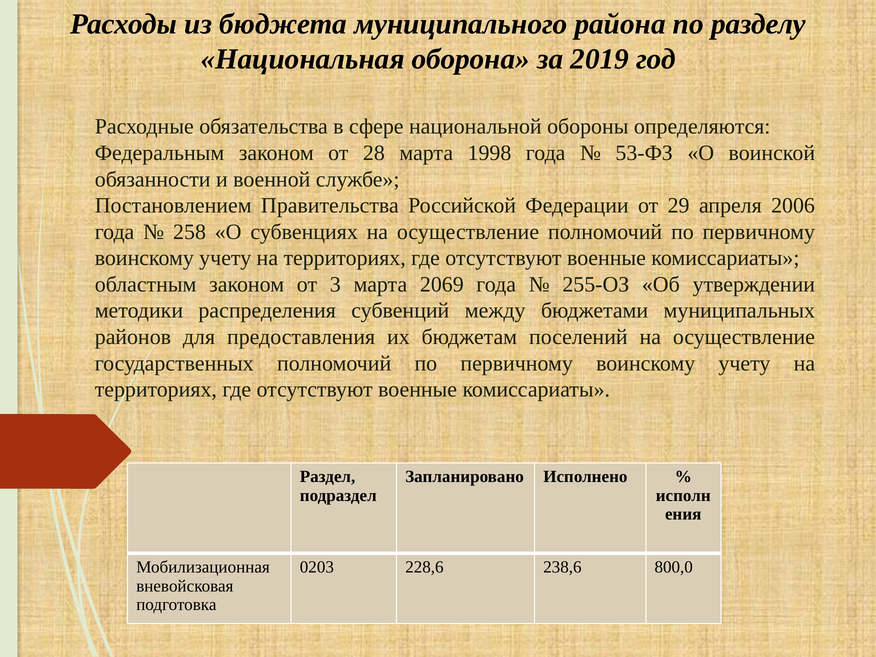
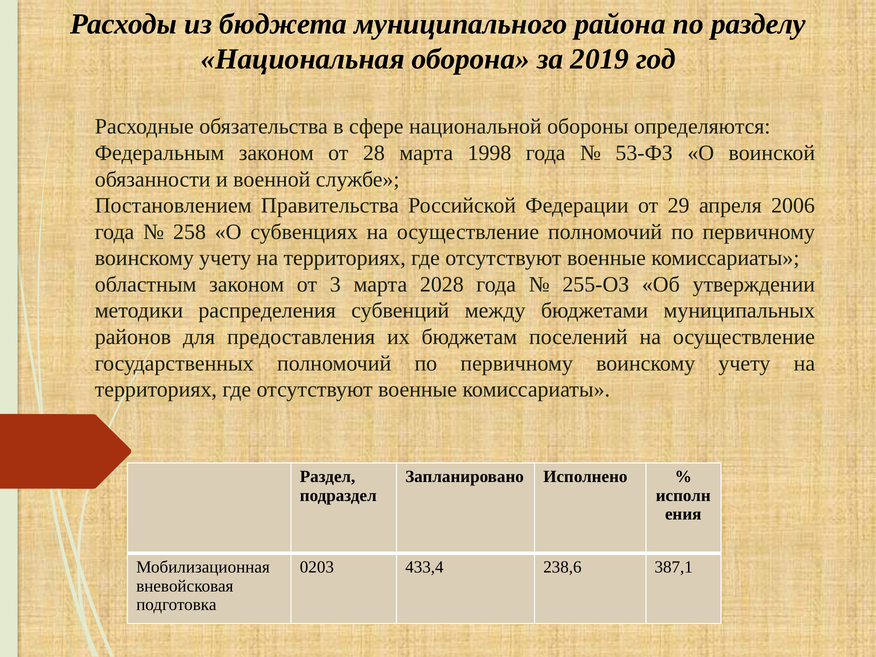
2069: 2069 -> 2028
228,6: 228,6 -> 433,4
800,0: 800,0 -> 387,1
